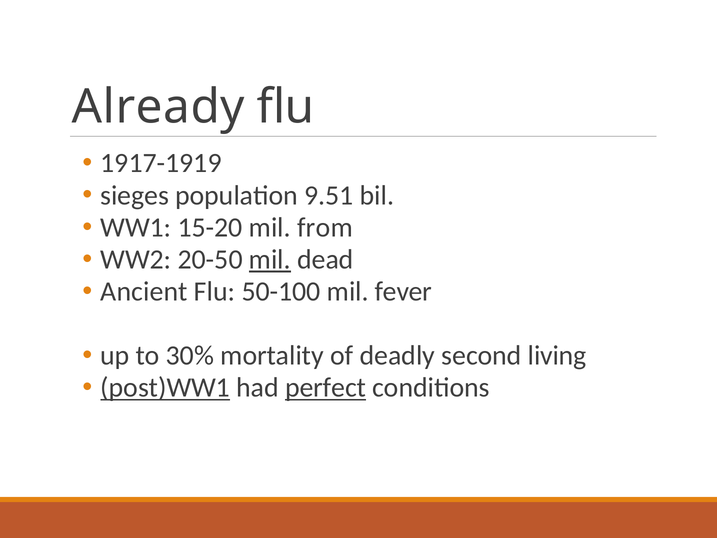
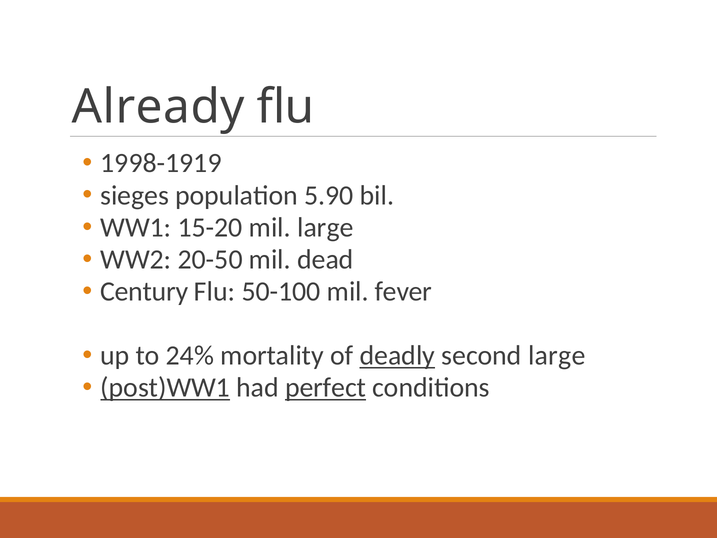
1917-1919: 1917-1919 -> 1998-1919
9.51: 9.51 -> 5.90
mil from: from -> large
mil at (270, 259) underline: present -> none
Ancient: Ancient -> Century
30%: 30% -> 24%
deadly underline: none -> present
second living: living -> large
